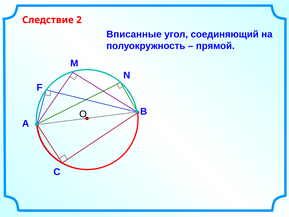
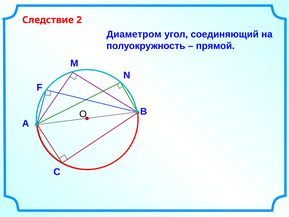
Вписанные: Вписанные -> Диаметром
